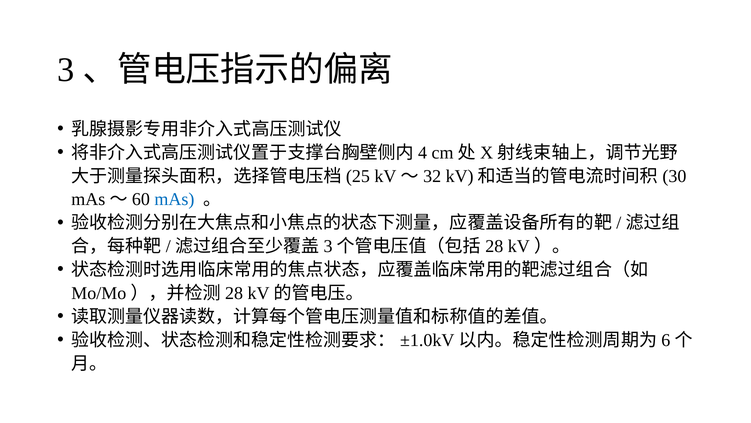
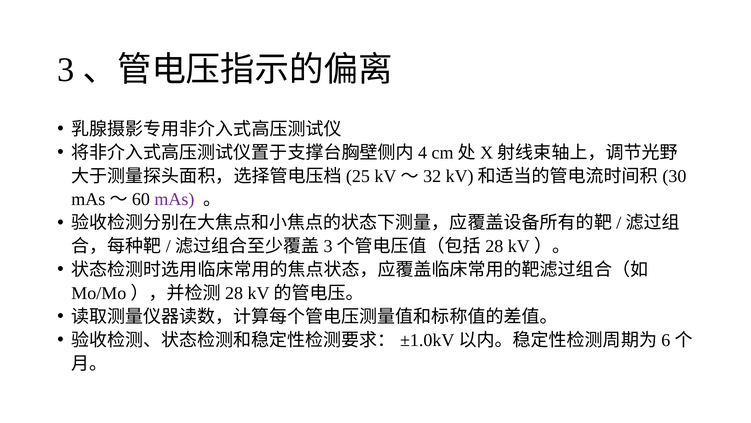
mAs colour: blue -> purple
